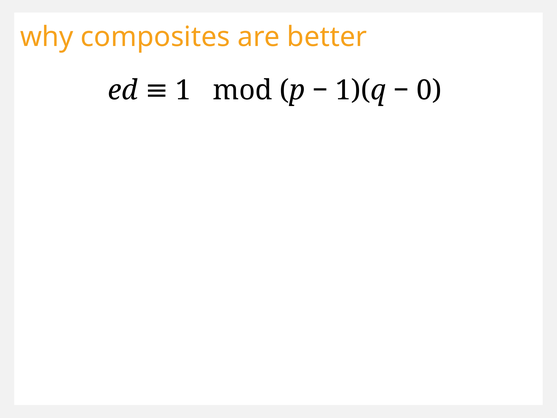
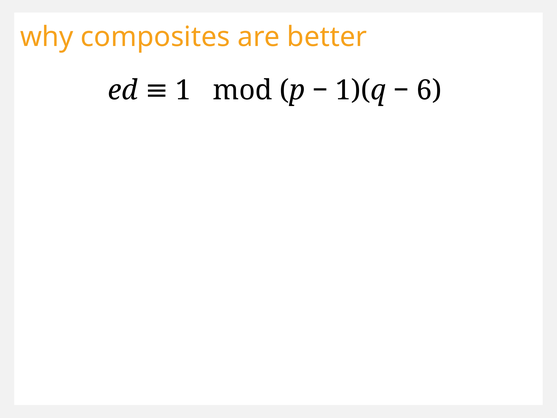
0: 0 -> 6
